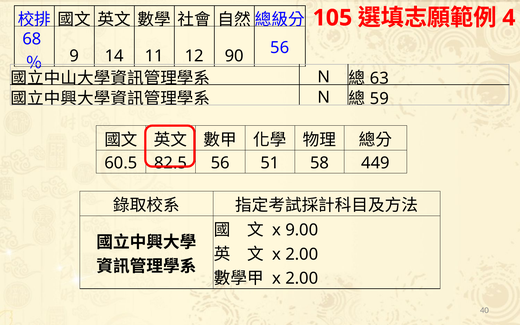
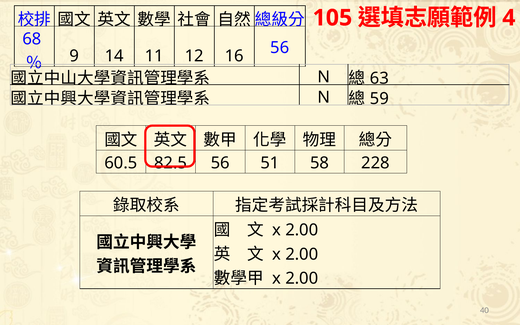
90: 90 -> 16
449: 449 -> 228
9.00 at (302, 230): 9.00 -> 2.00
